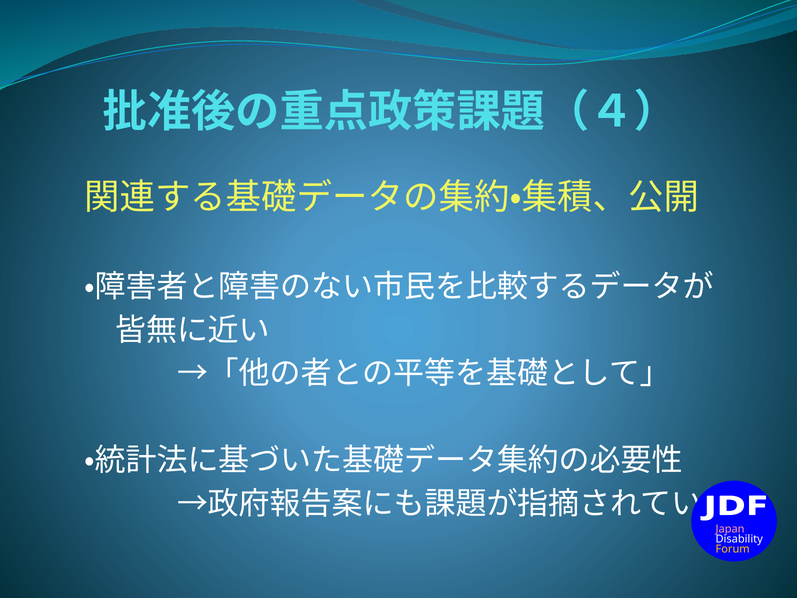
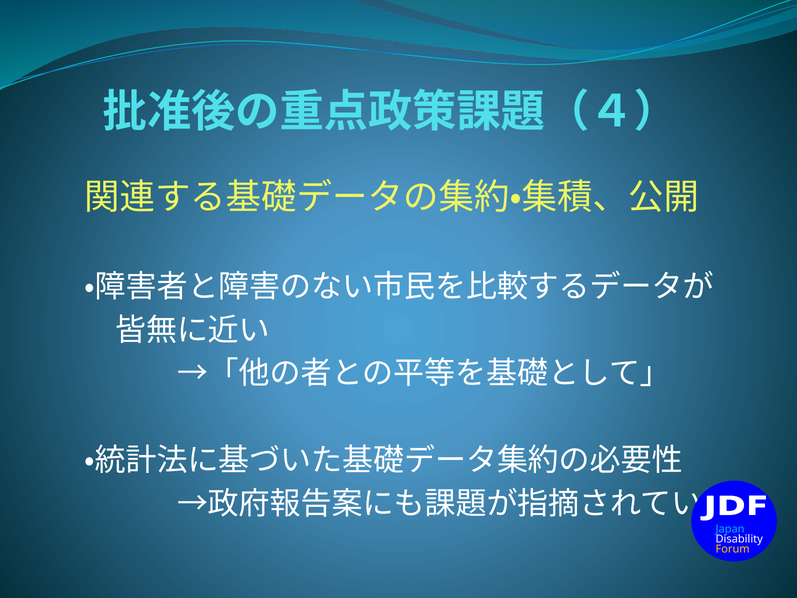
Japan colour: pink -> light blue
